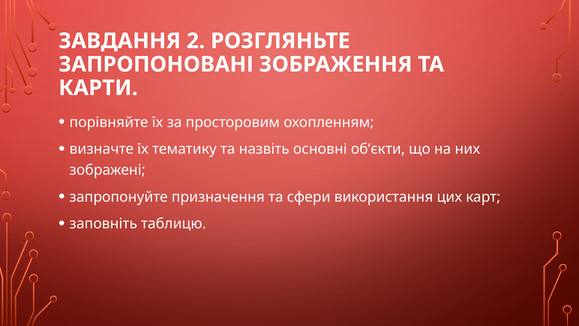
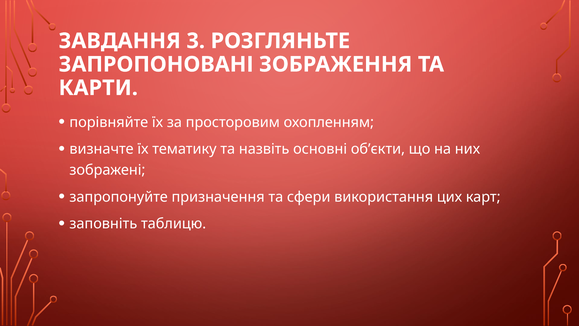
2: 2 -> 3
